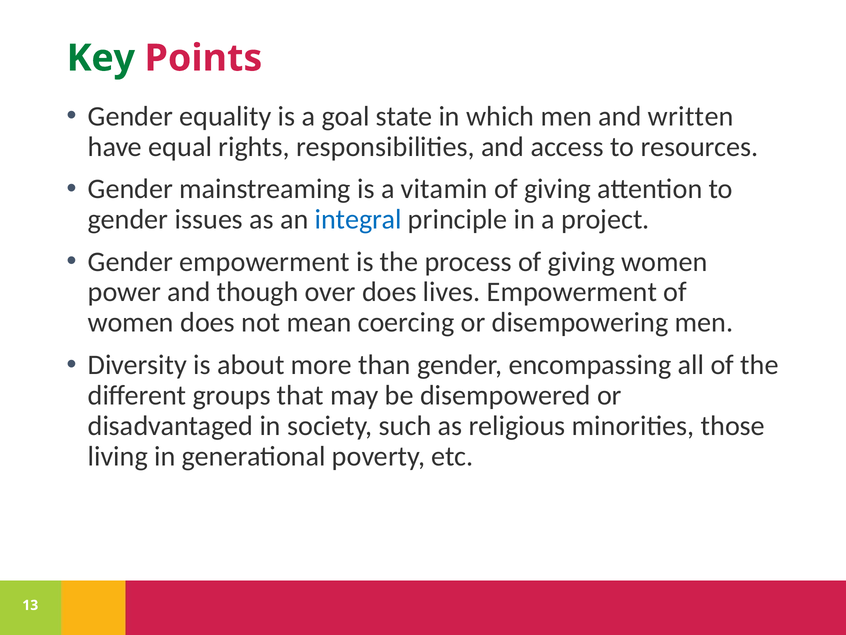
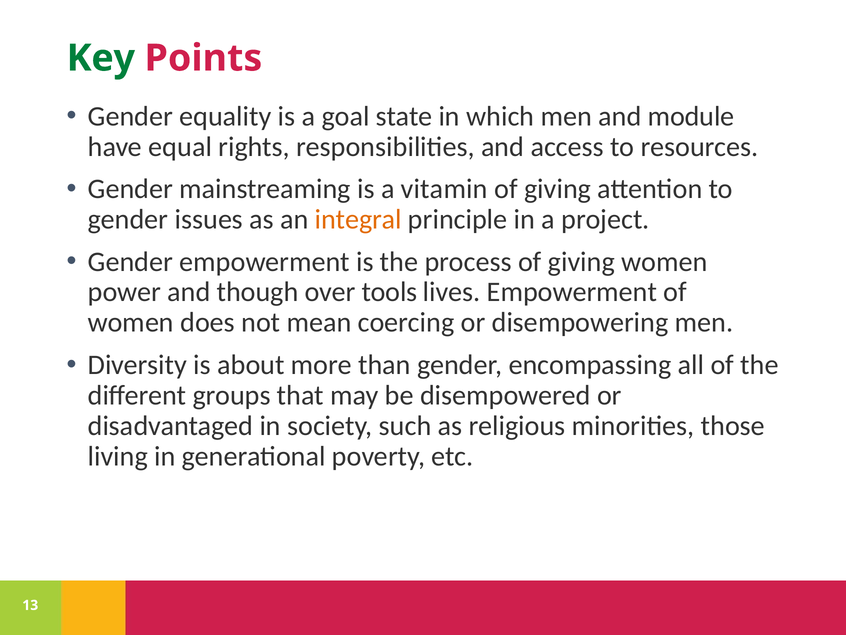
written: written -> module
integral colour: blue -> orange
over does: does -> tools
